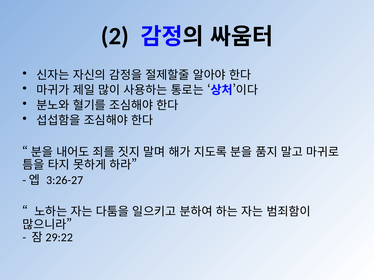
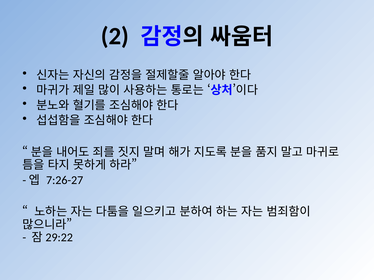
3:26-27: 3:26-27 -> 7:26-27
